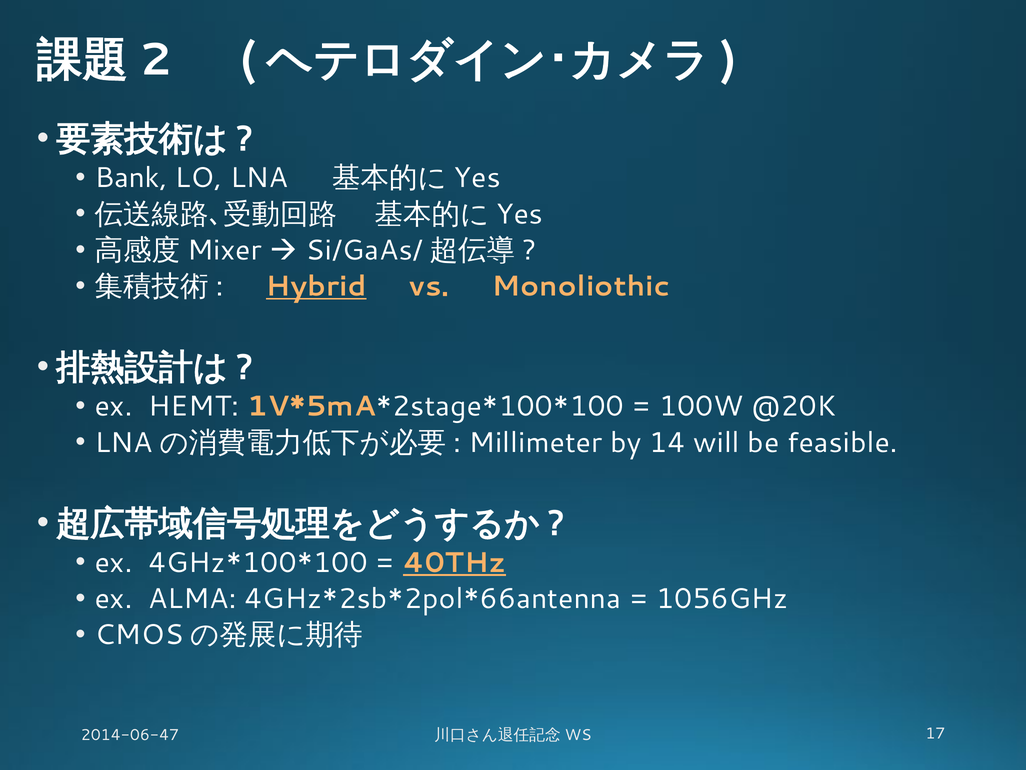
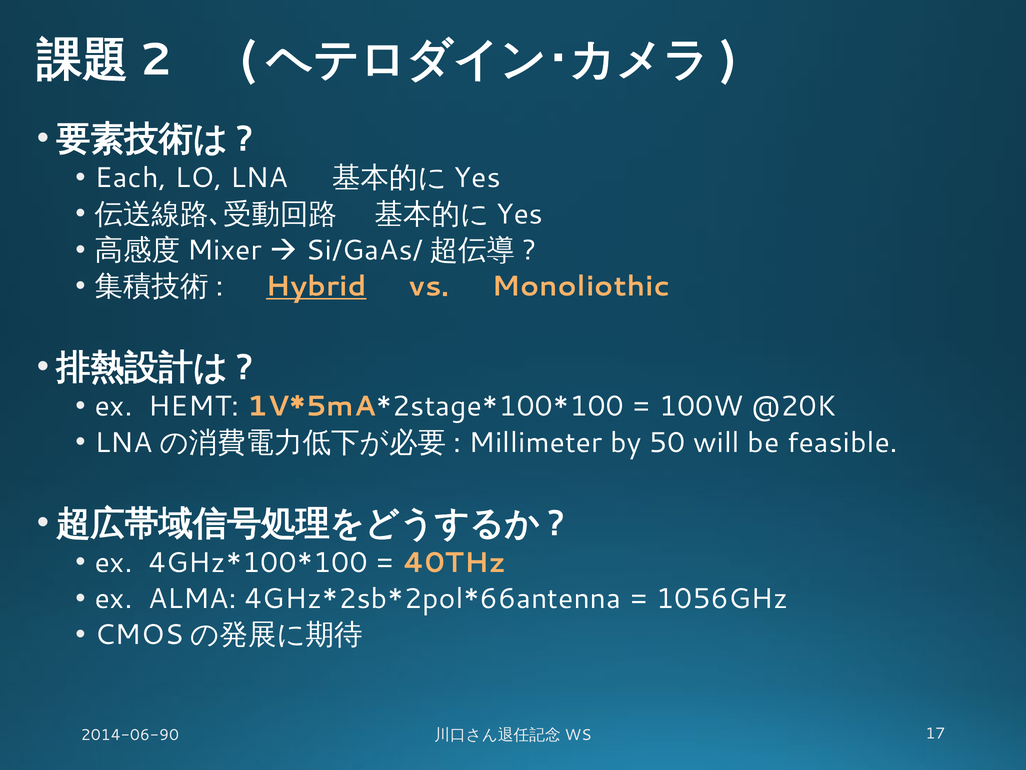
Bank: Bank -> Each
14: 14 -> 50
40THz underline: present -> none
2014-06-47: 2014-06-47 -> 2014-06-90
